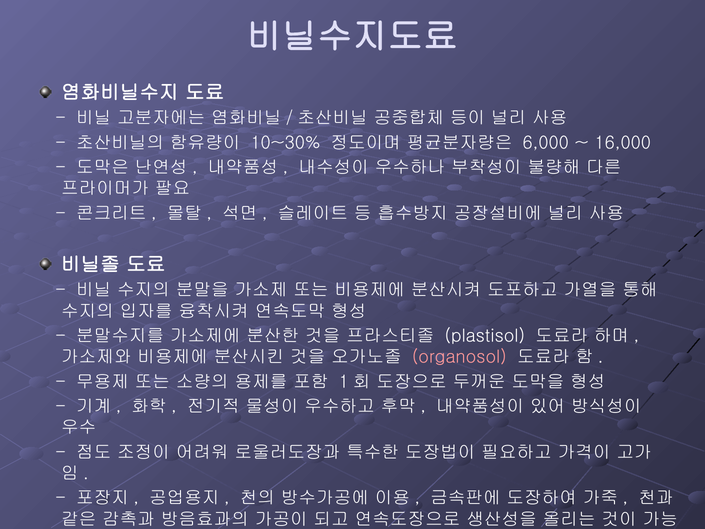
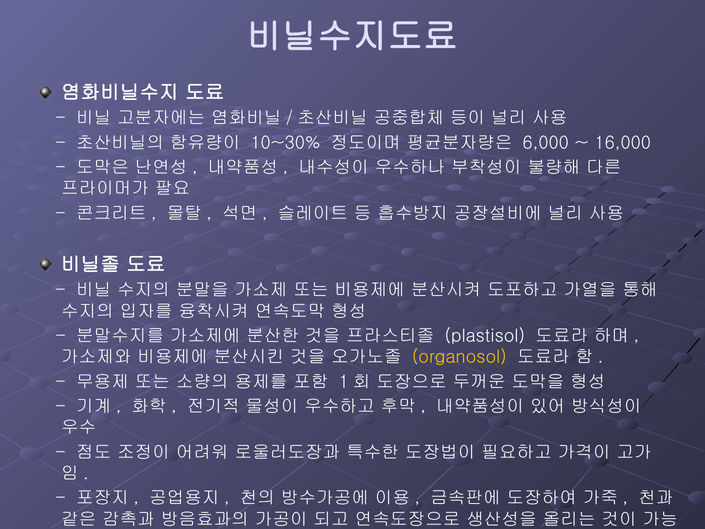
organosol colour: pink -> yellow
